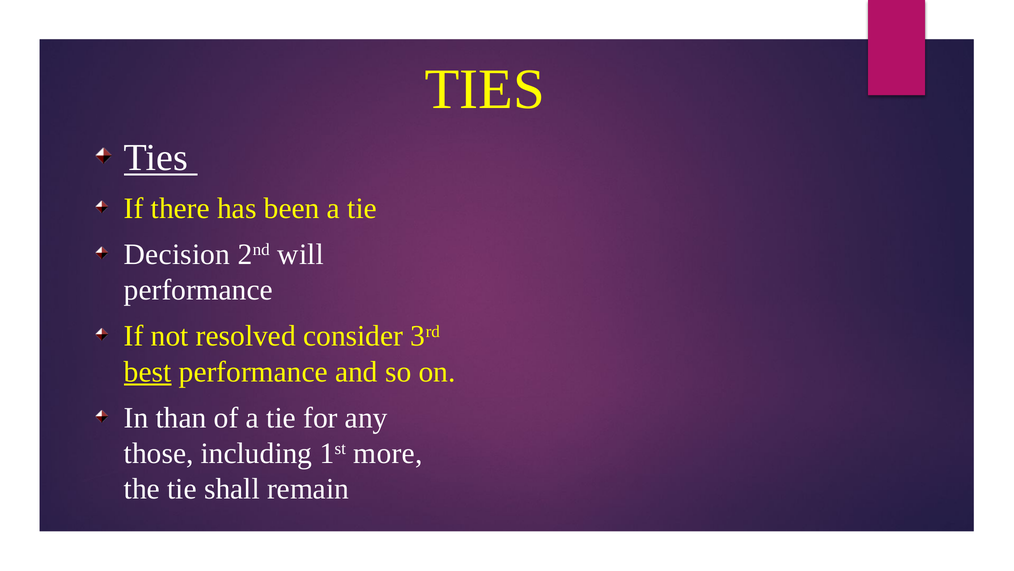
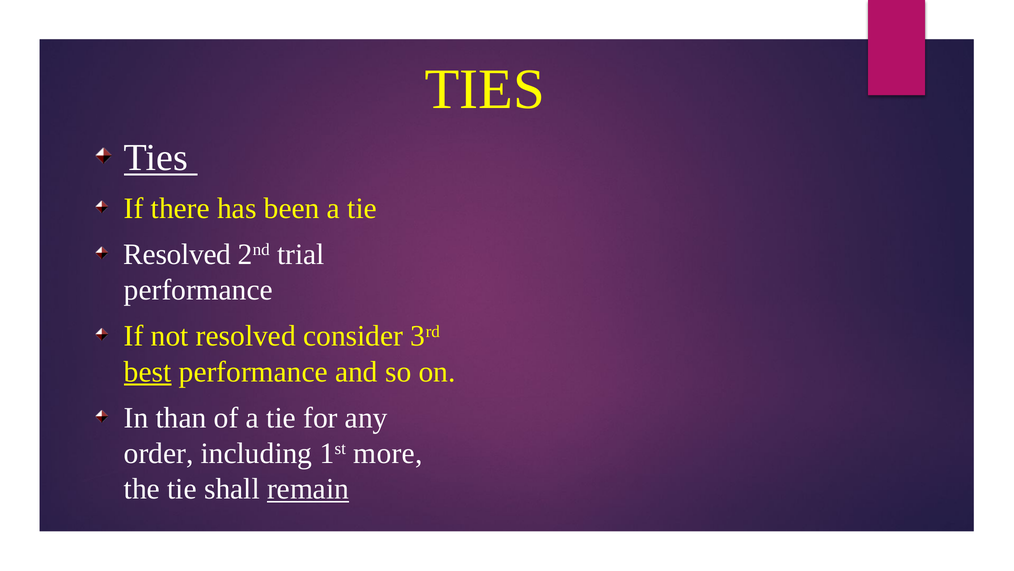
Decision at (177, 254): Decision -> Resolved
will: will -> trial
those: those -> order
remain underline: none -> present
